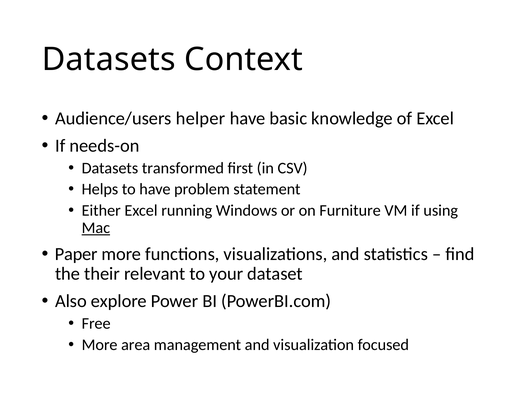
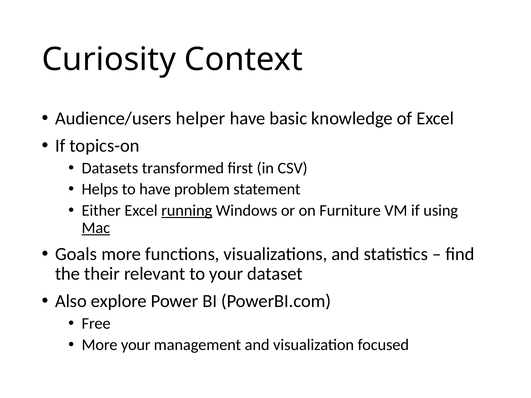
Datasets at (109, 59): Datasets -> Curiosity
needs-on: needs-on -> topics-on
running underline: none -> present
Paper: Paper -> Goals
More area: area -> your
